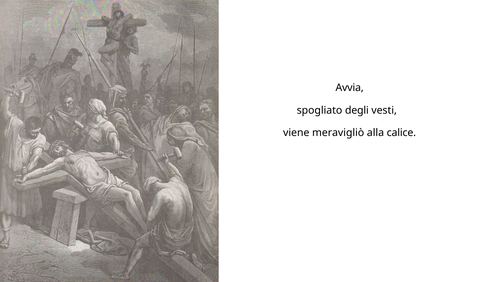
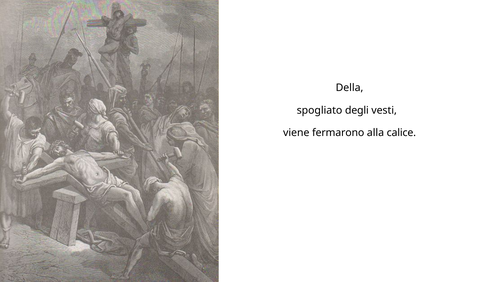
Avvia: Avvia -> Della
meravigliò: meravigliò -> fermarono
